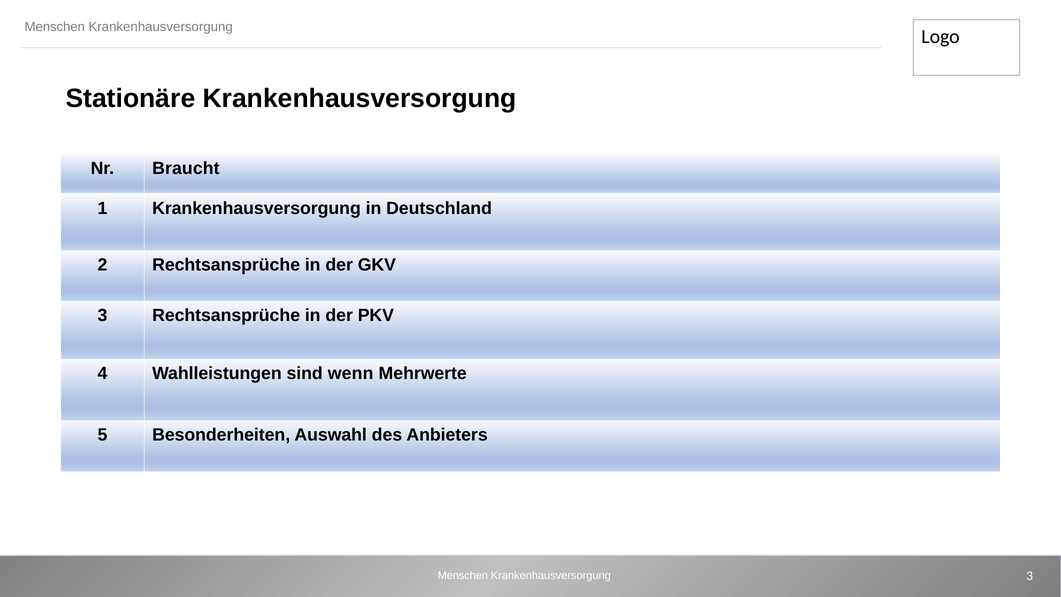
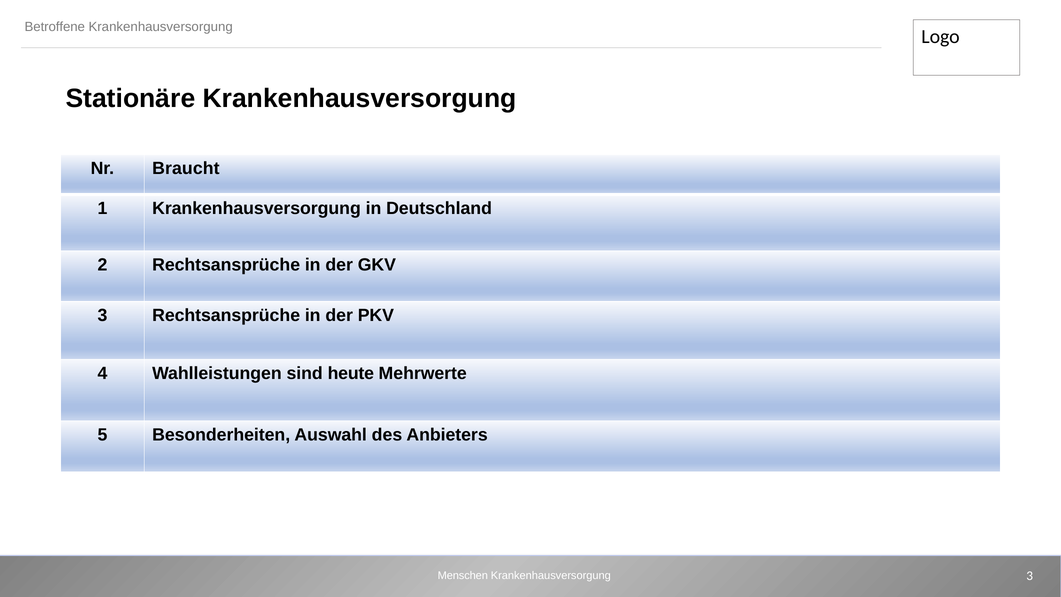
Menschen at (55, 27): Menschen -> Betroffene
wenn: wenn -> heute
